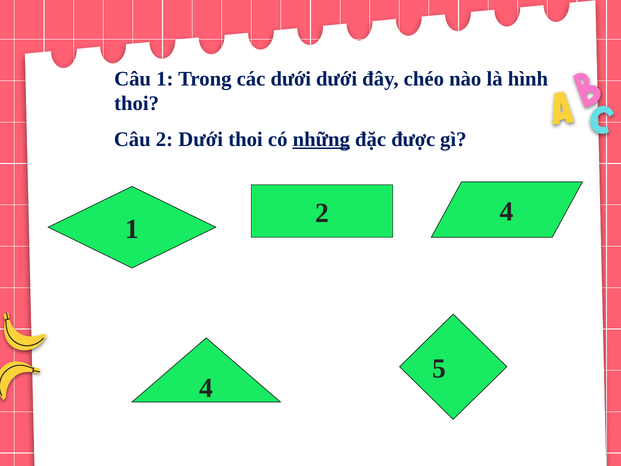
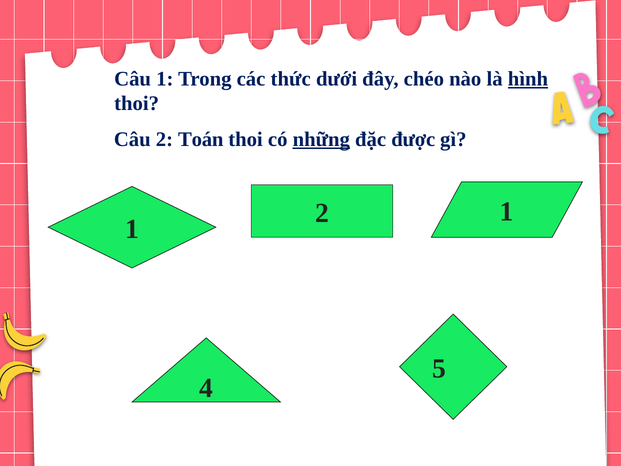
các dưới: dưới -> thức
hình underline: none -> present
2 Dưới: Dưới -> Toán
2 4: 4 -> 1
